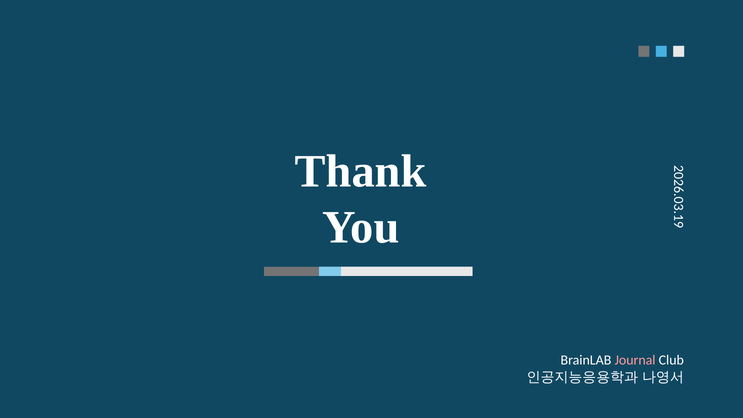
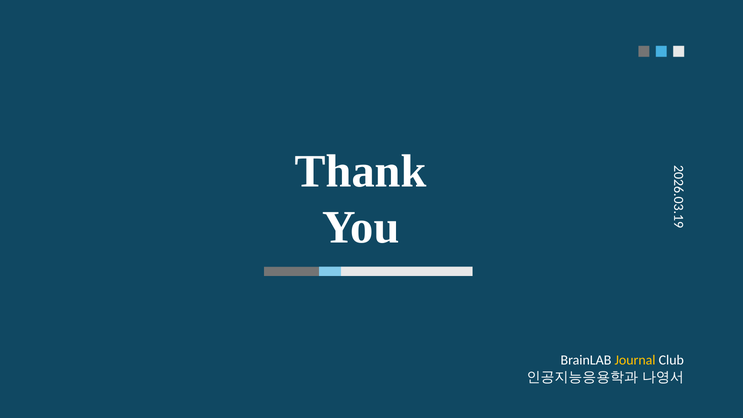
Journal colour: pink -> yellow
